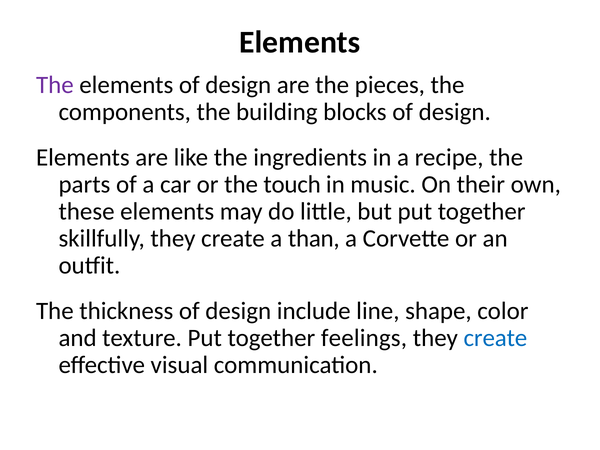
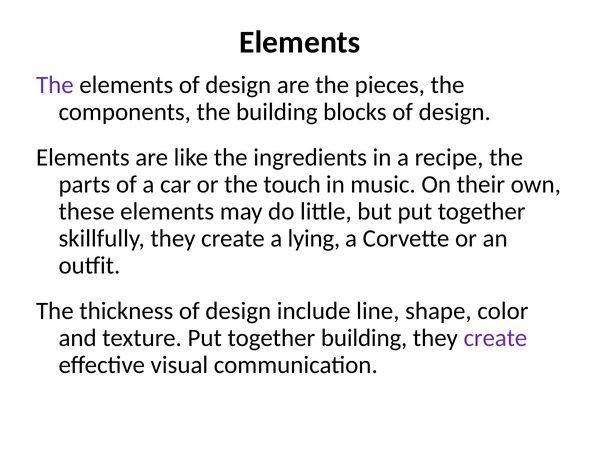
than: than -> lying
together feelings: feelings -> building
create at (495, 338) colour: blue -> purple
